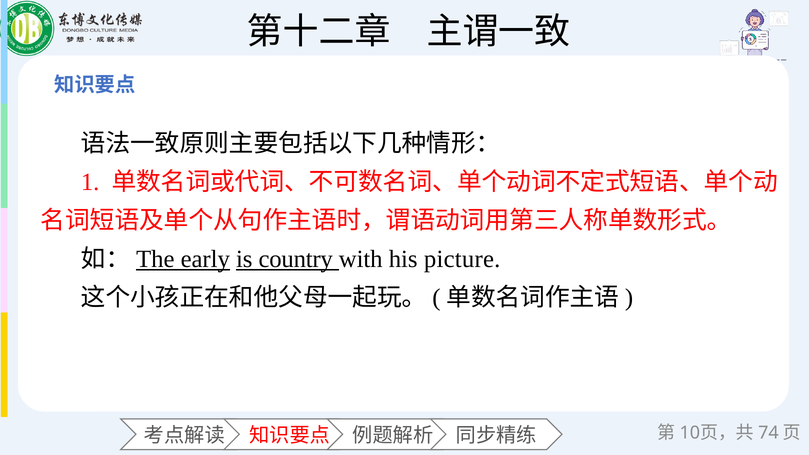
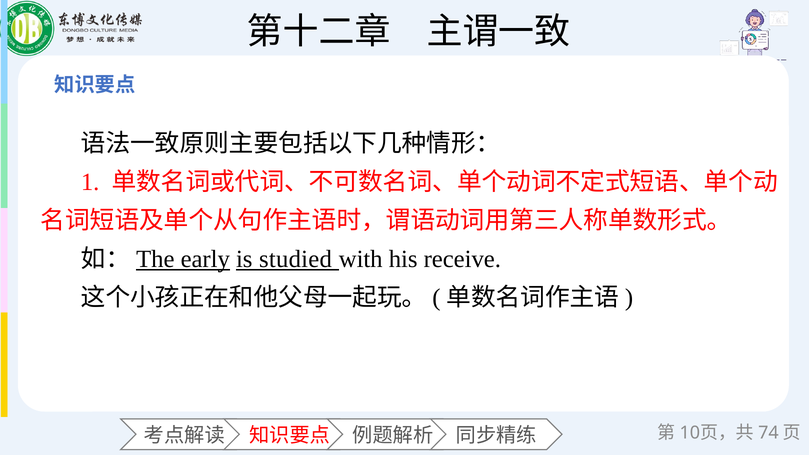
country: country -> studied
picture: picture -> receive
